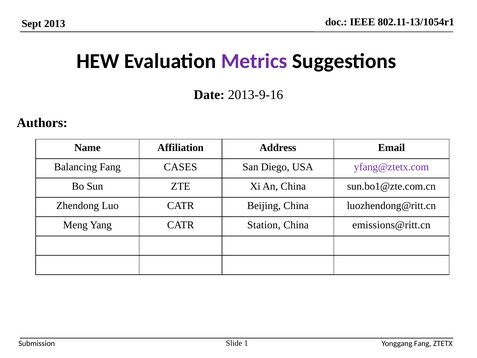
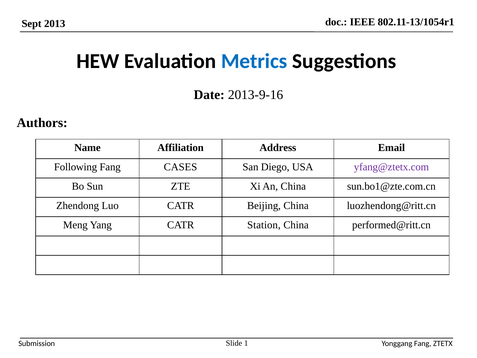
Metrics colour: purple -> blue
Balancing: Balancing -> Following
emissions@ritt.cn: emissions@ritt.cn -> performed@ritt.cn
